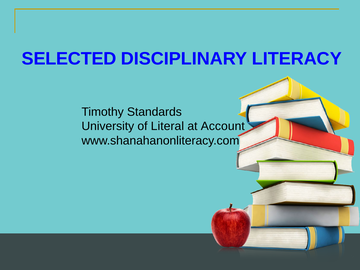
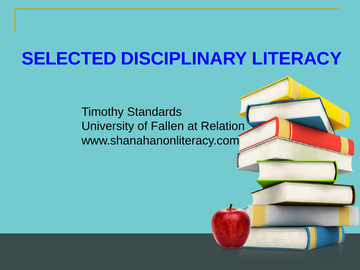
Literal: Literal -> Fallen
Account: Account -> Relation
